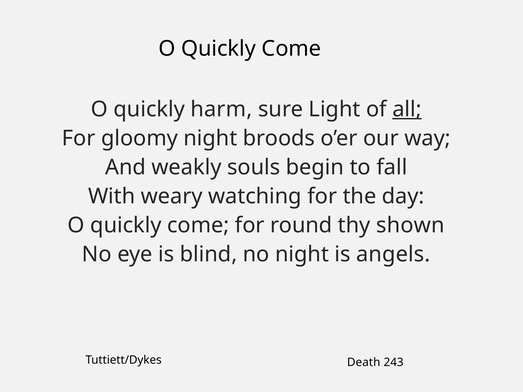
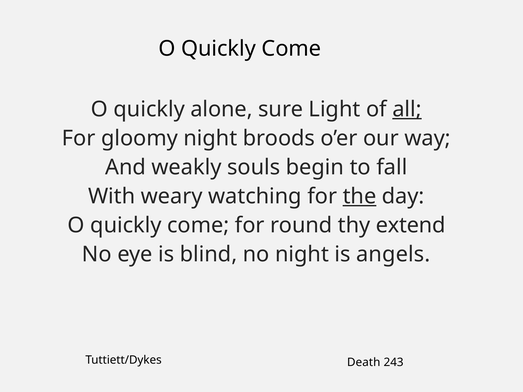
harm: harm -> alone
the underline: none -> present
shown: shown -> extend
